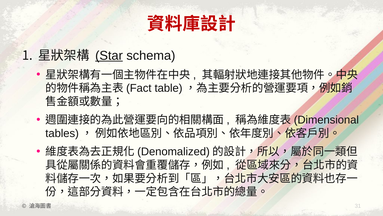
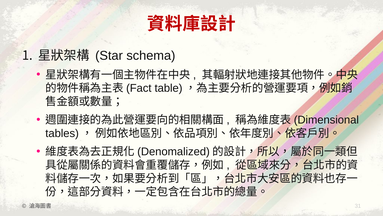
Star underline: present -> none
